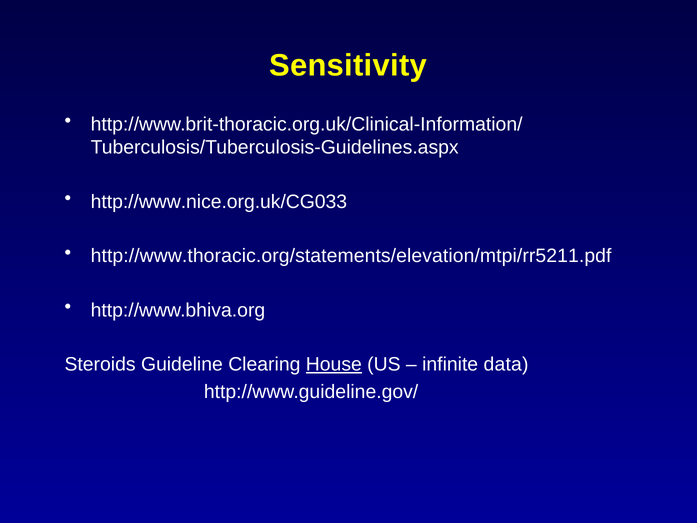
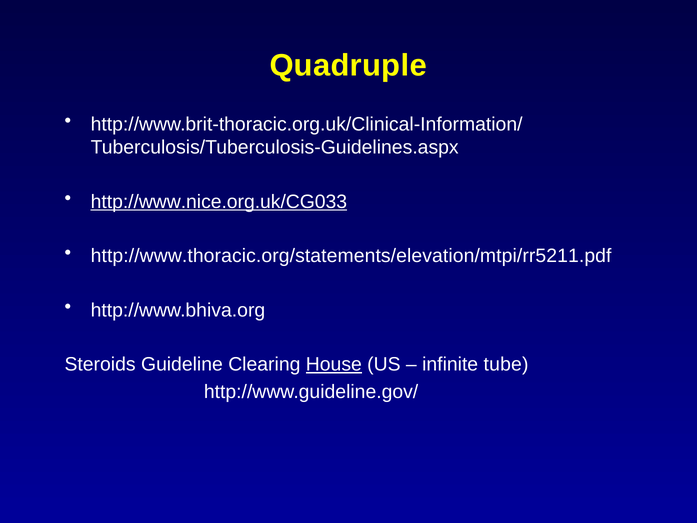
Sensitivity: Sensitivity -> Quadruple
http://www.nice.org.uk/CG033 underline: none -> present
data: data -> tube
